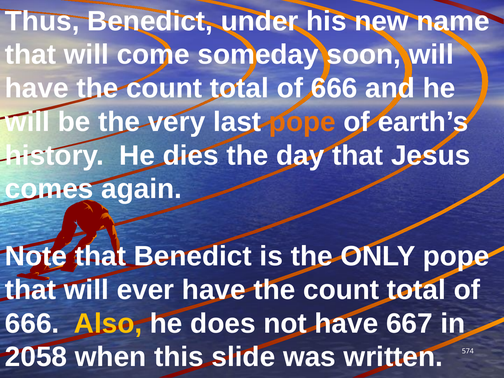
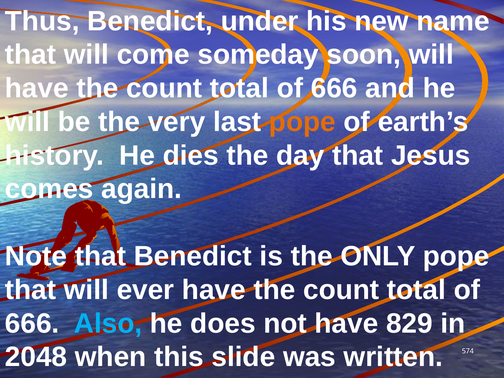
Also colour: yellow -> light blue
667: 667 -> 829
2058: 2058 -> 2048
